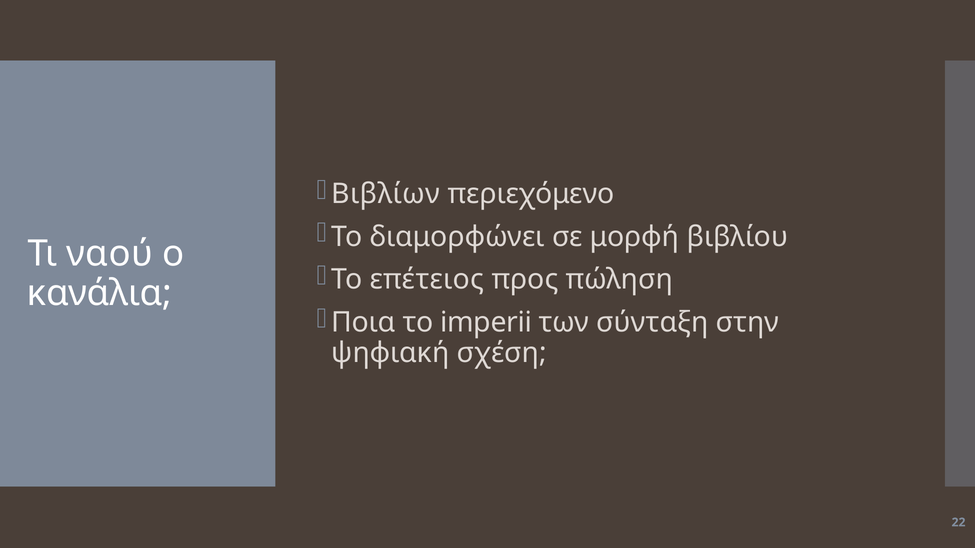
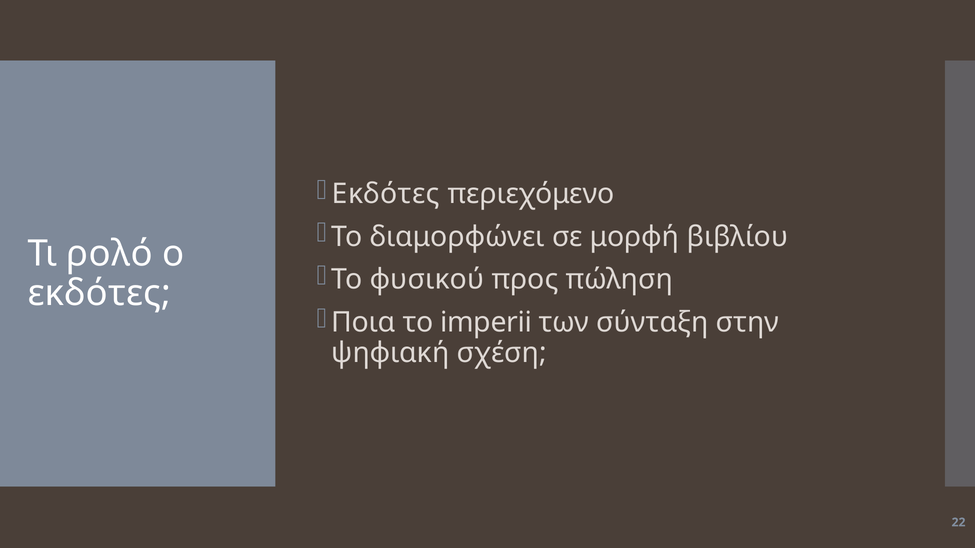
Βιβλίων at (386, 194): Βιβλίων -> Εκδότες
ναού: ναού -> ρολό
επέτειος: επέτειος -> φυσικού
κανάλια at (99, 293): κανάλια -> εκδότες
